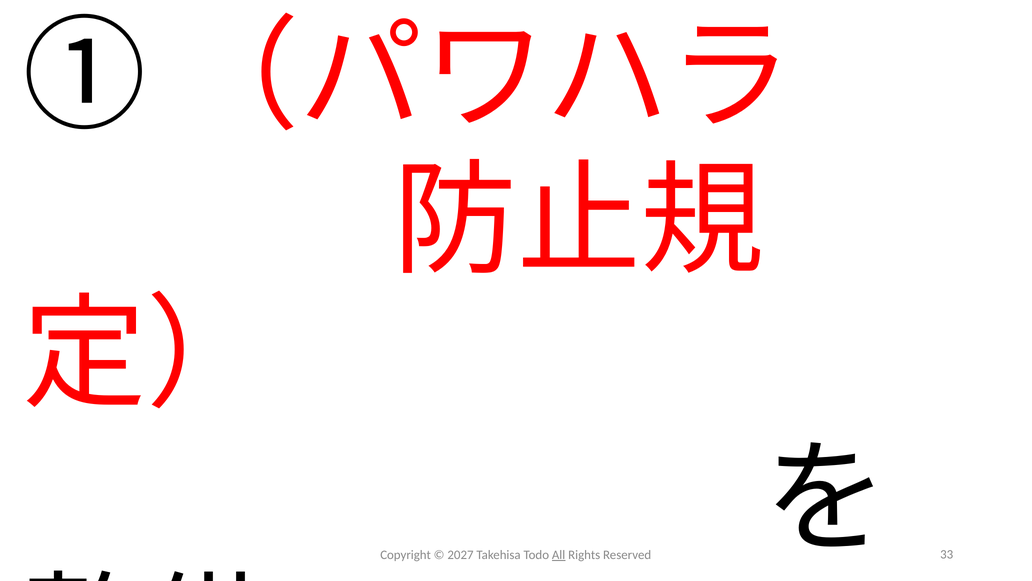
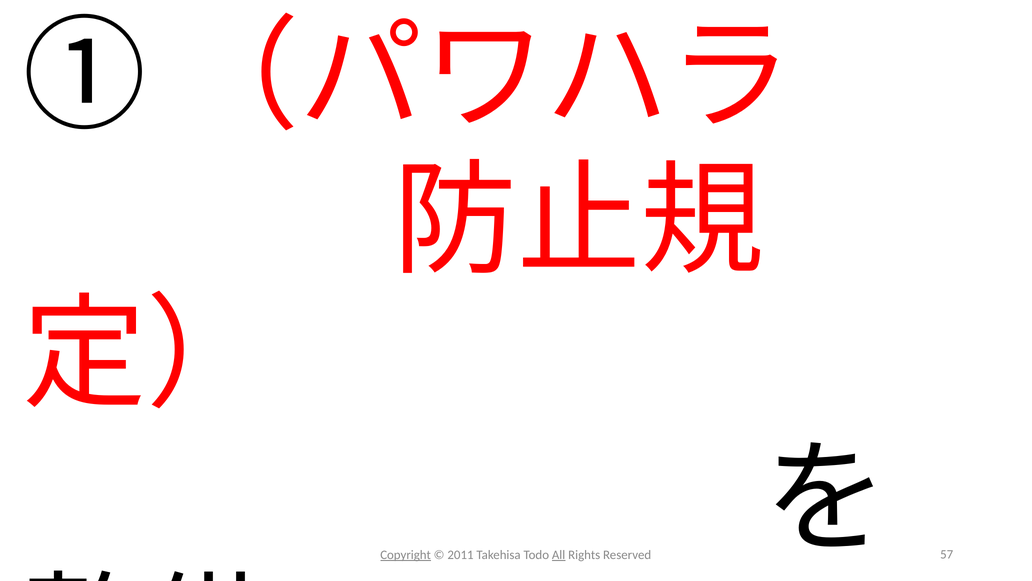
Copyright underline: none -> present
2027: 2027 -> 2011
33: 33 -> 57
